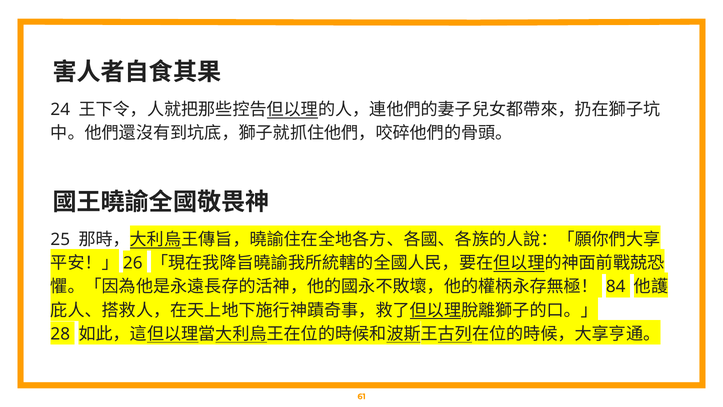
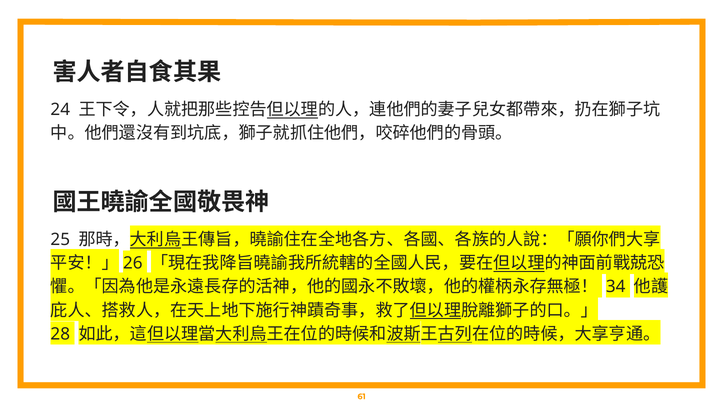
84: 84 -> 34
